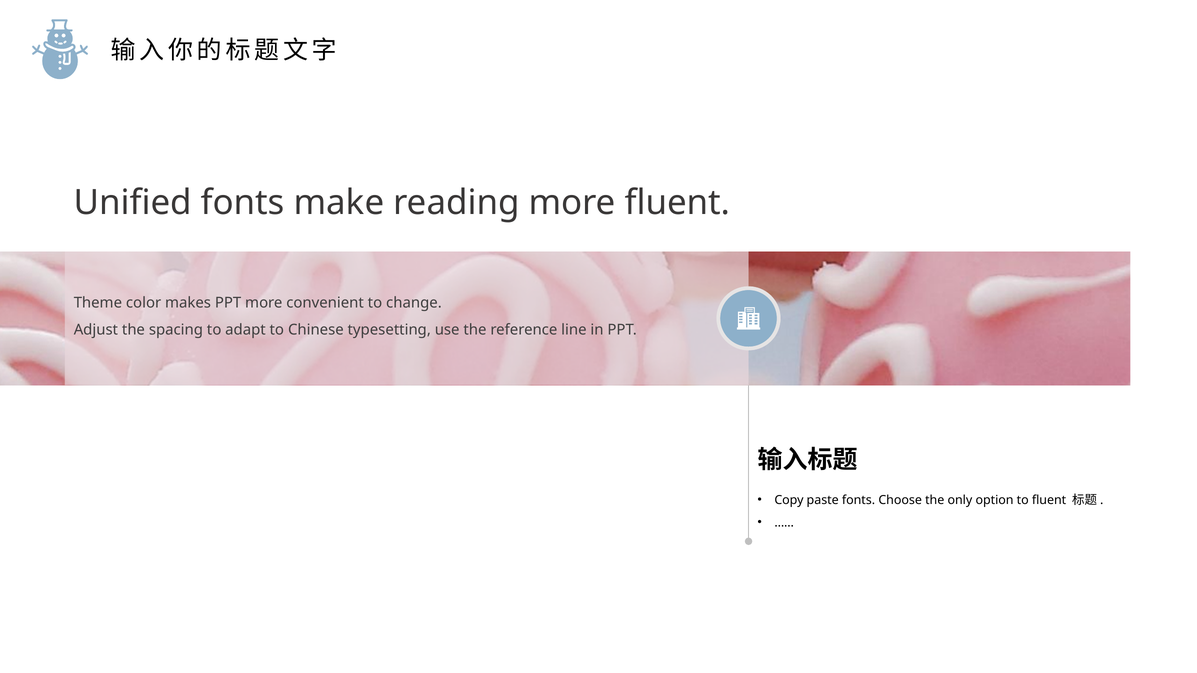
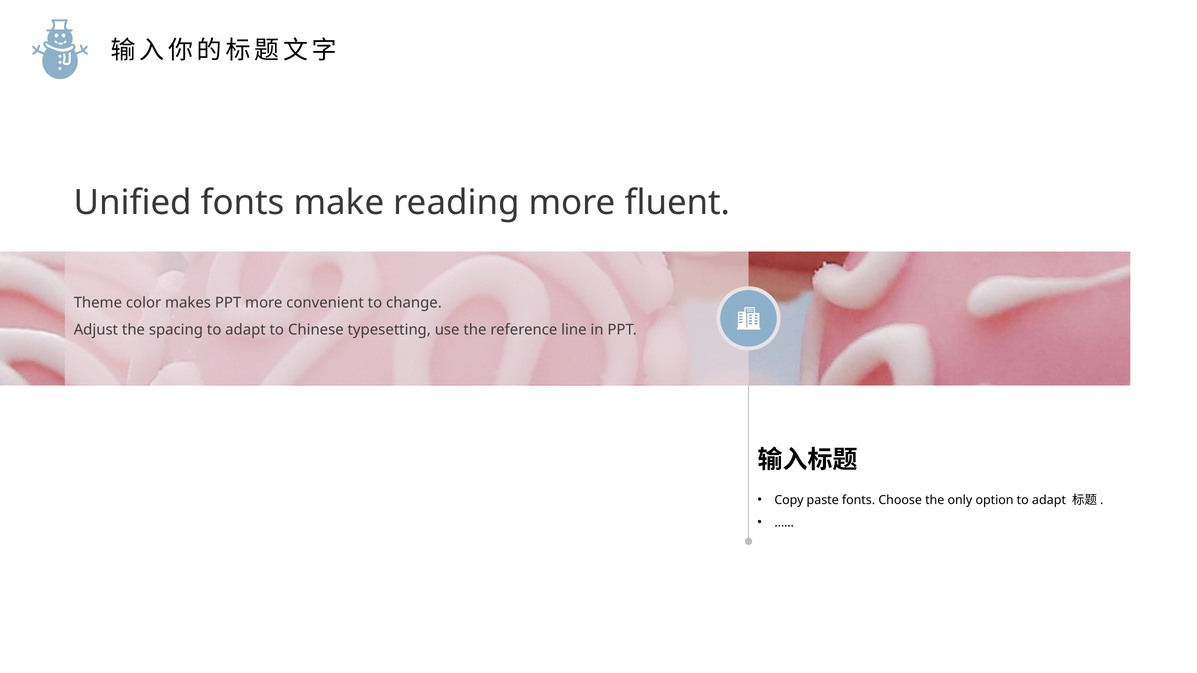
option to fluent: fluent -> adapt
